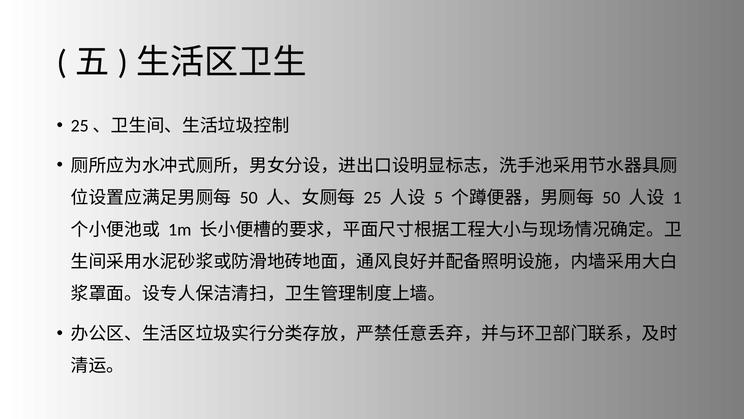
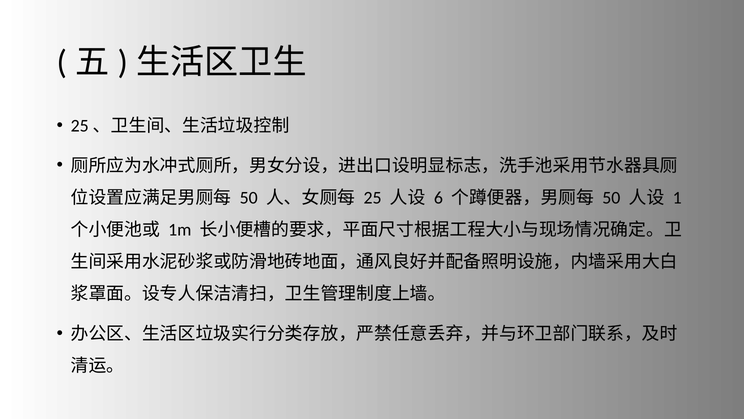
5: 5 -> 6
